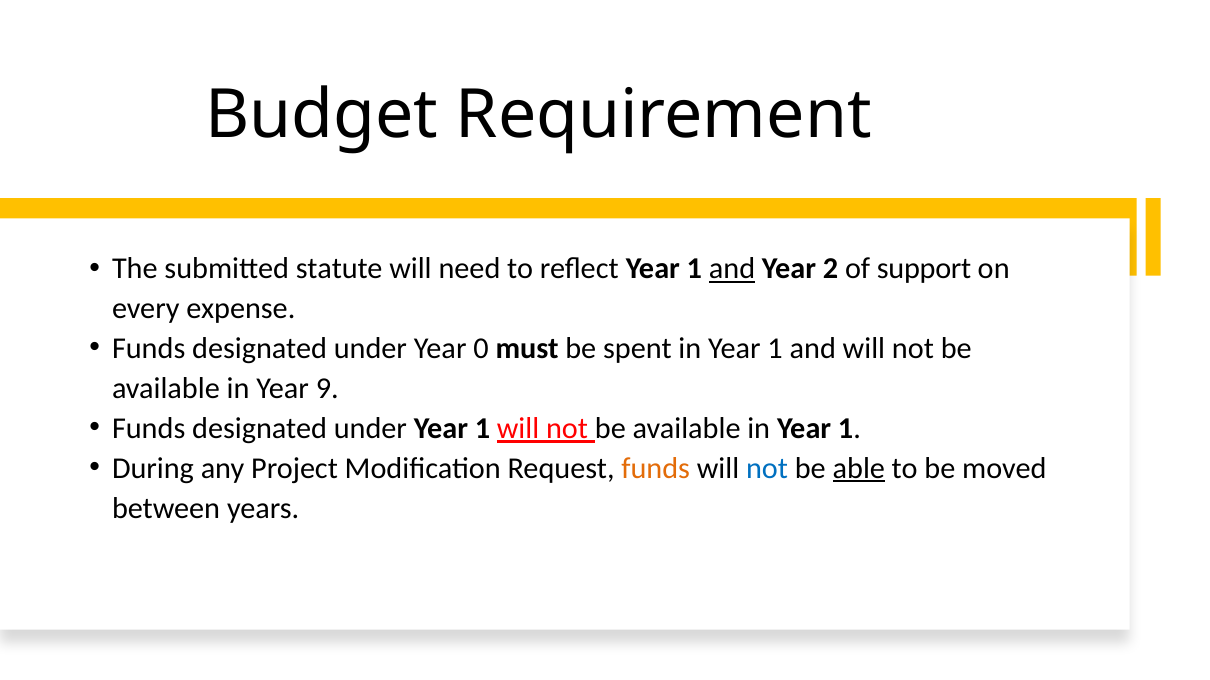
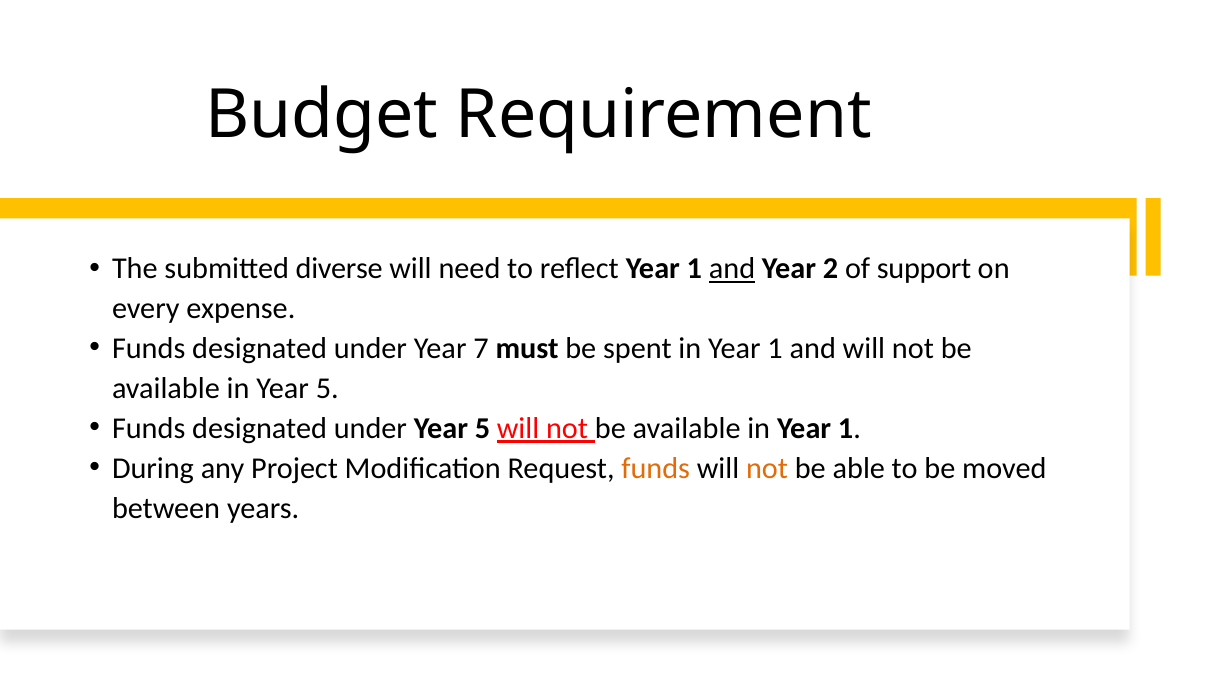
statute: statute -> diverse
0: 0 -> 7
in Year 9: 9 -> 5
under Year 1: 1 -> 5
not at (767, 469) colour: blue -> orange
able underline: present -> none
